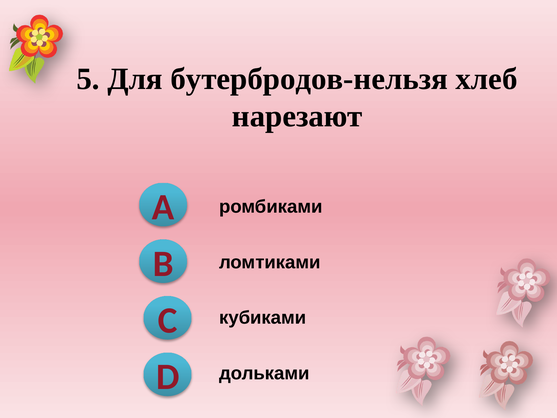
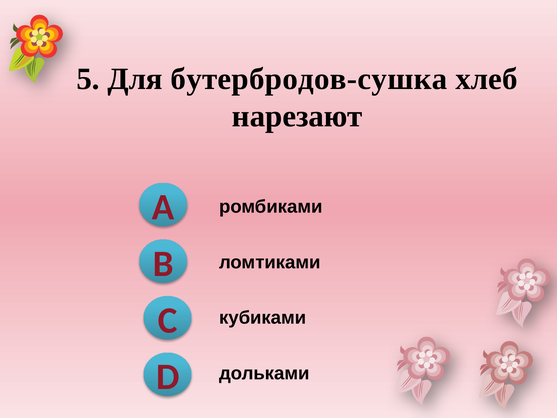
бутербродов-нельзя: бутербродов-нельзя -> бутербродов-сушка
